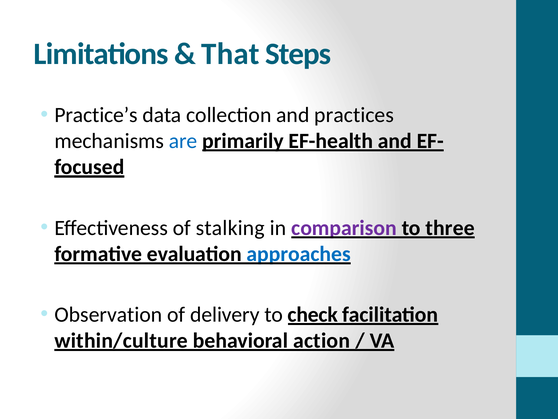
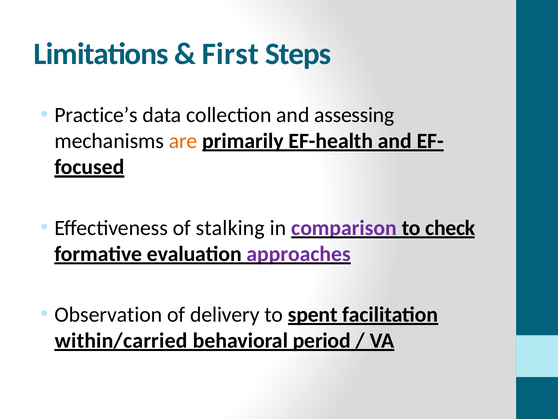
That: That -> First
practices: practices -> assessing
are colour: blue -> orange
three: three -> check
approaches colour: blue -> purple
check: check -> spent
within/culture: within/culture -> within/carried
action: action -> period
